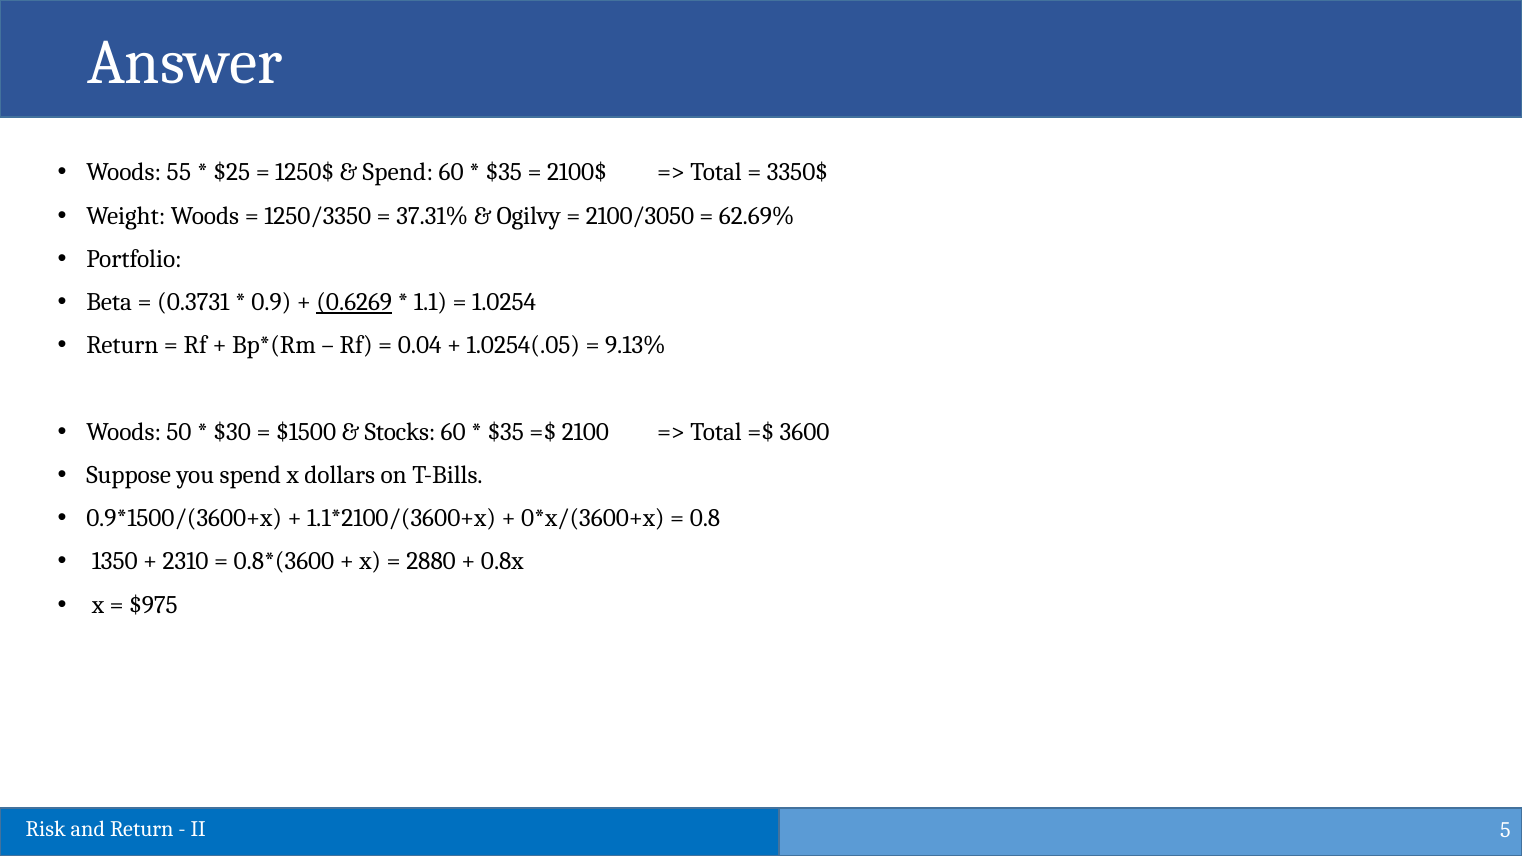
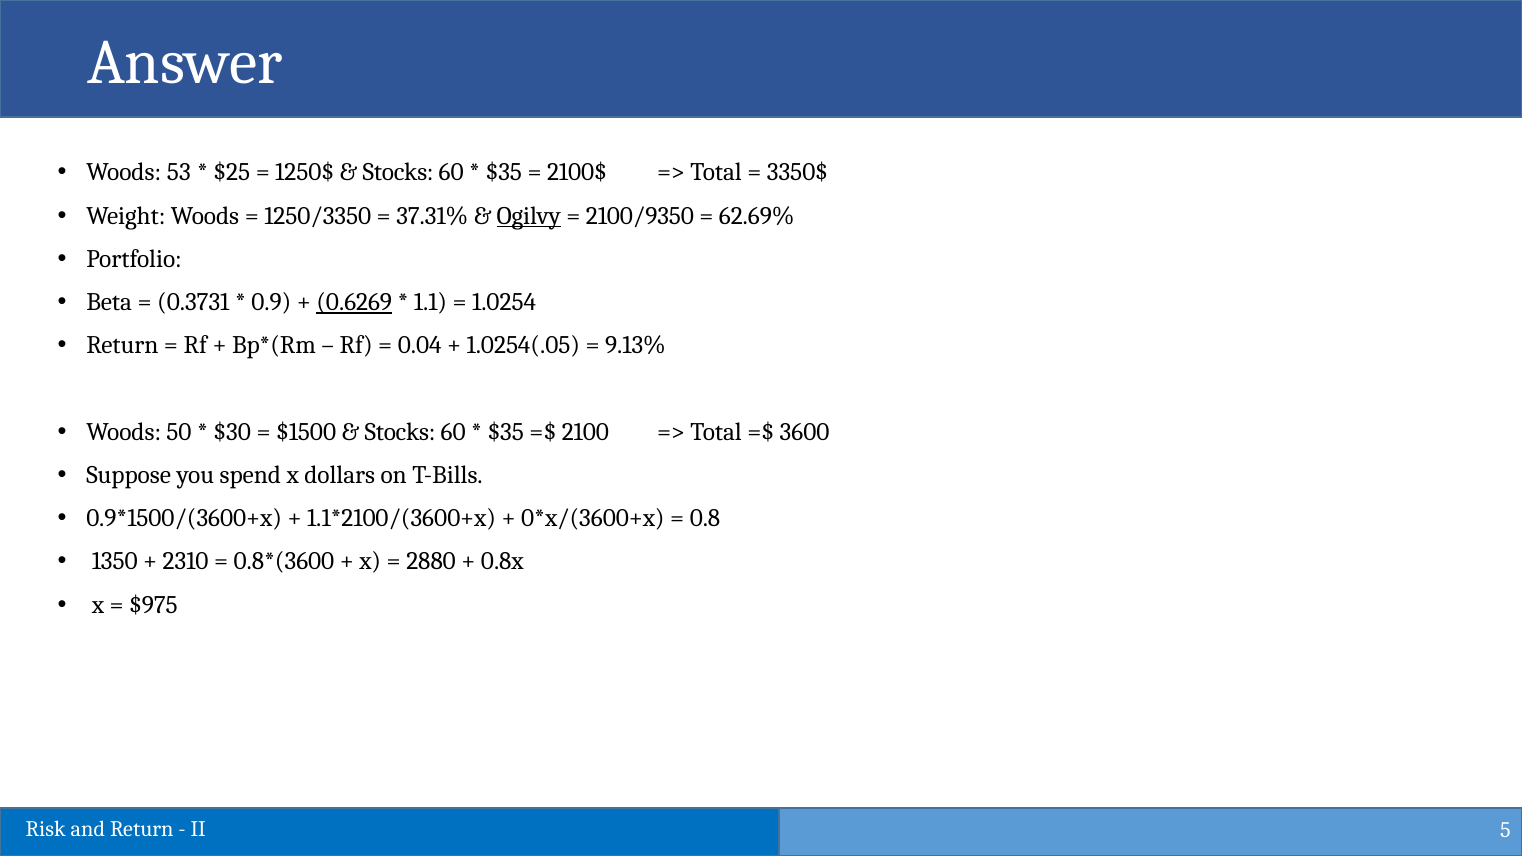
55: 55 -> 53
Spend at (398, 173): Spend -> Stocks
Ogilvy underline: none -> present
2100/3050: 2100/3050 -> 2100/9350
